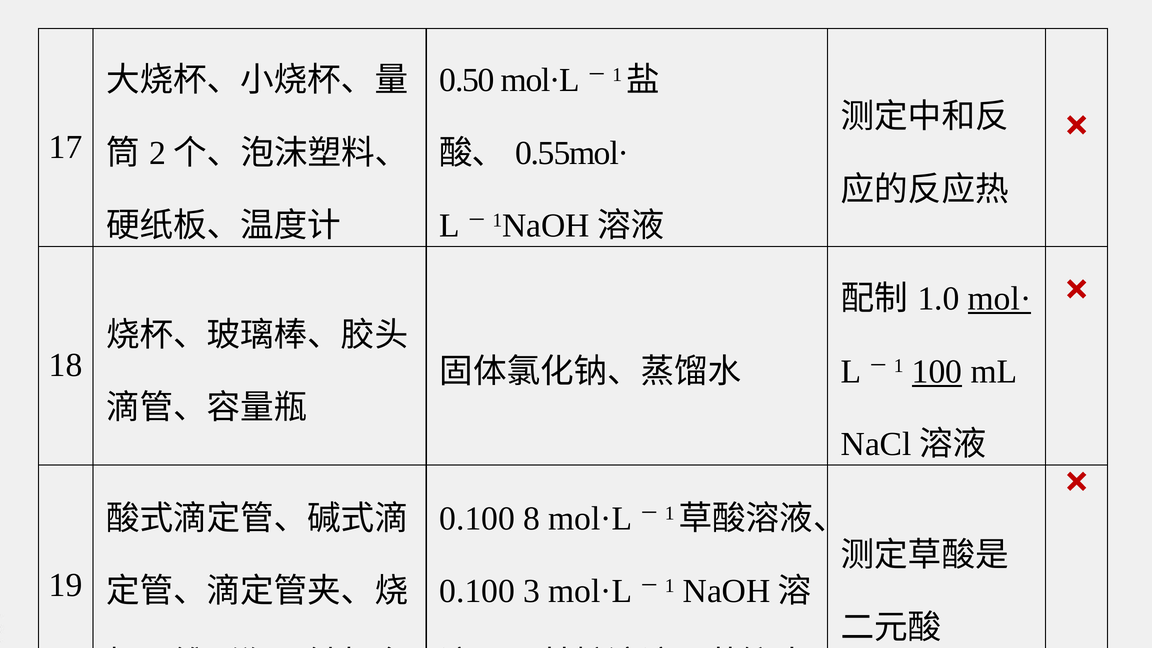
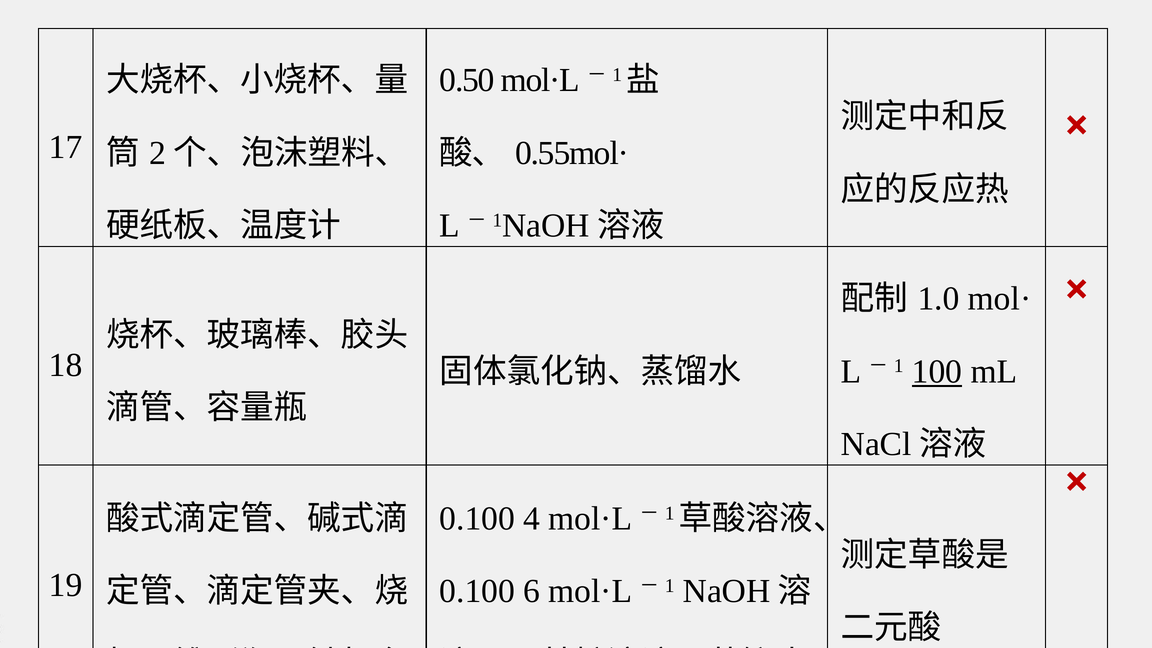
mol· underline: present -> none
8: 8 -> 4
3: 3 -> 6
